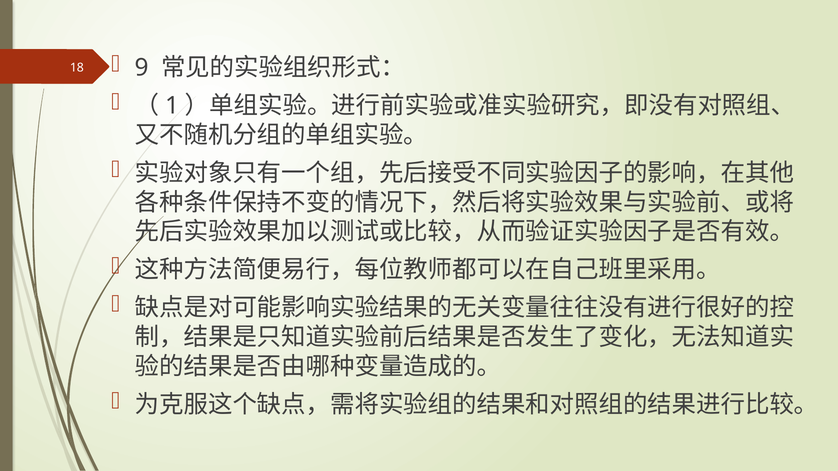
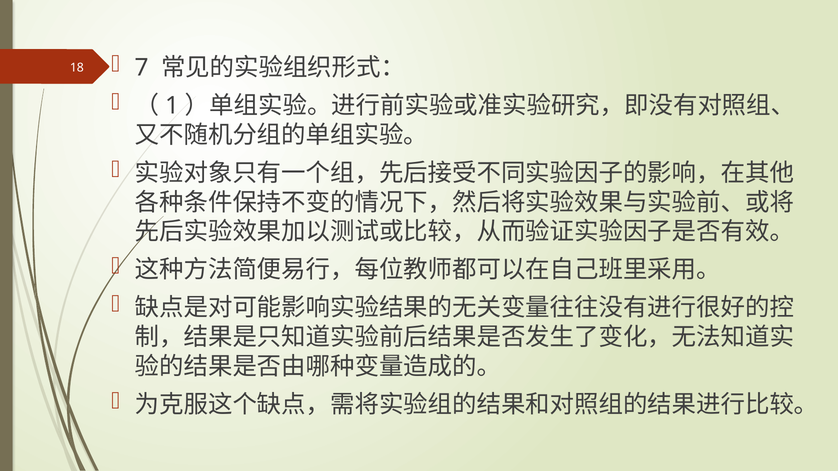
9: 9 -> 7
